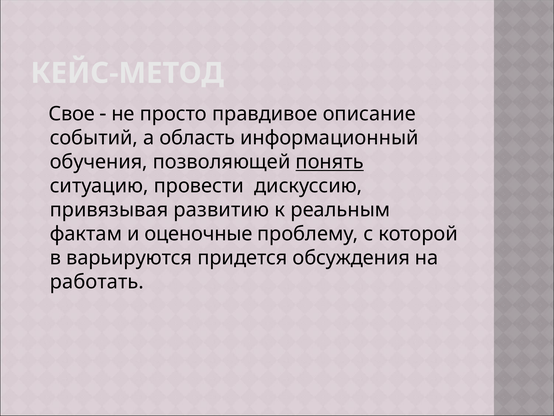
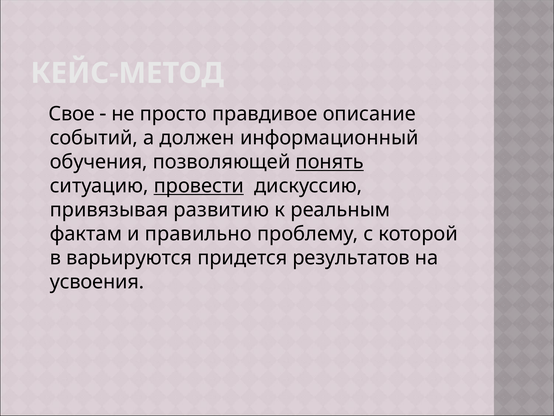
область: область -> должен
провести underline: none -> present
оценочные: оценочные -> правильно
обсуждения: обсуждения -> результатов
работать: работать -> усвоения
